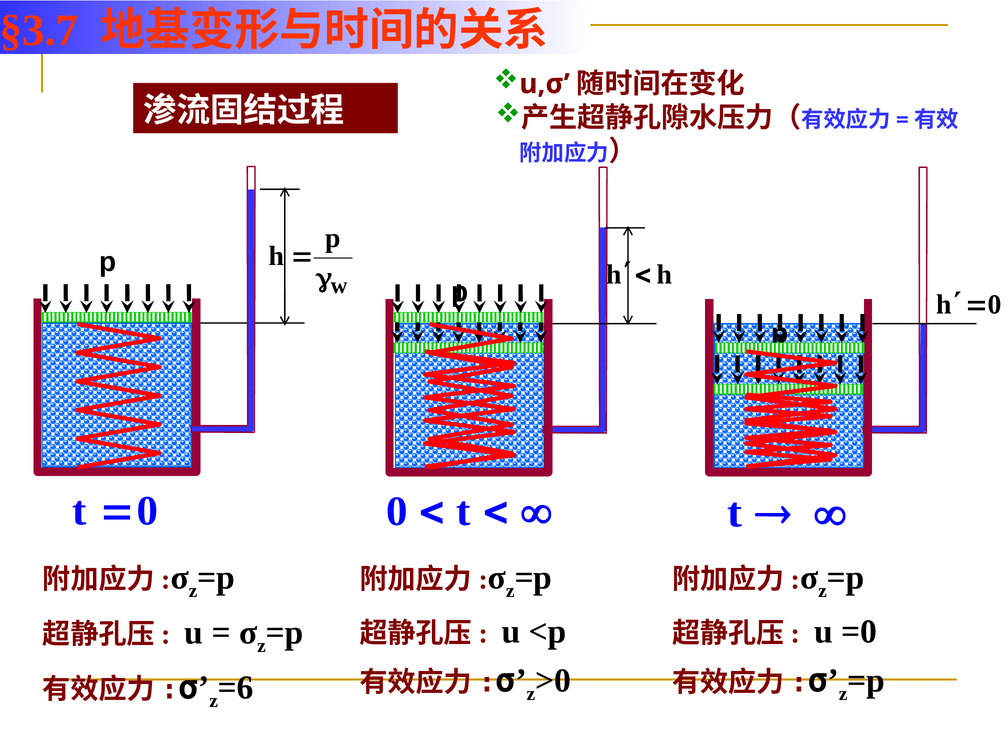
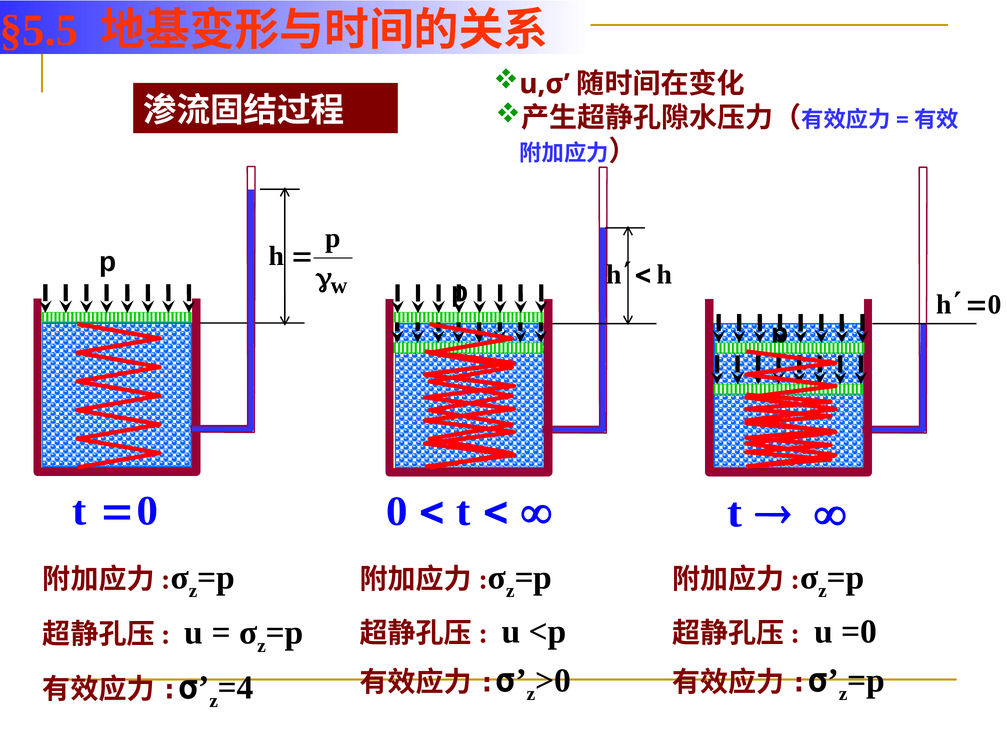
§3.7: §3.7 -> §5.5
=6: =6 -> =4
